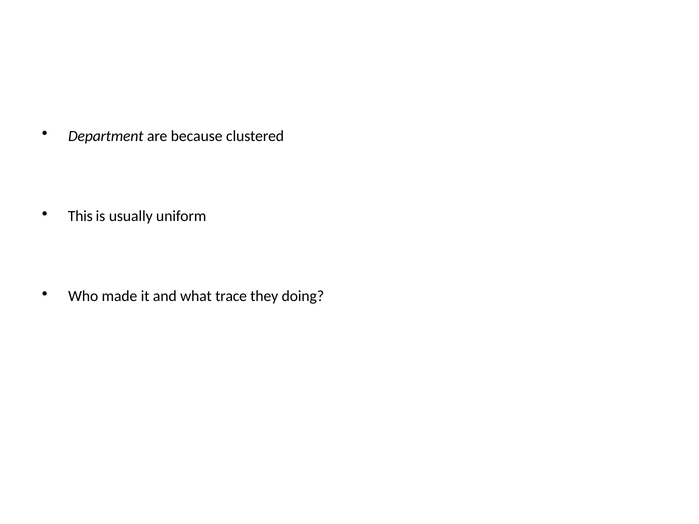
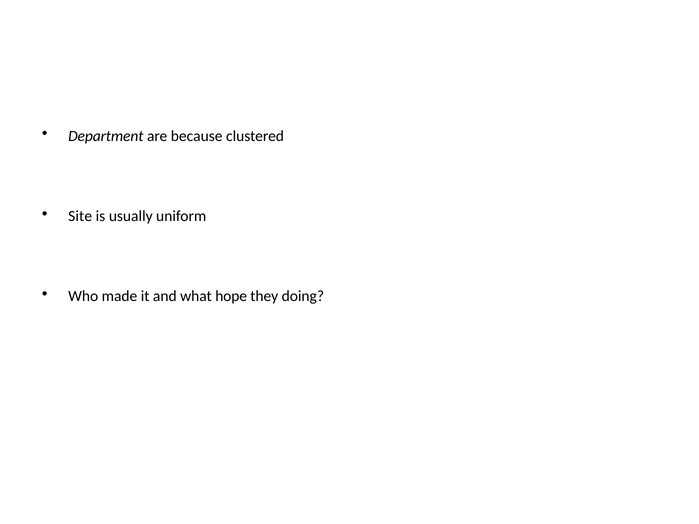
This: This -> Site
trace: trace -> hope
